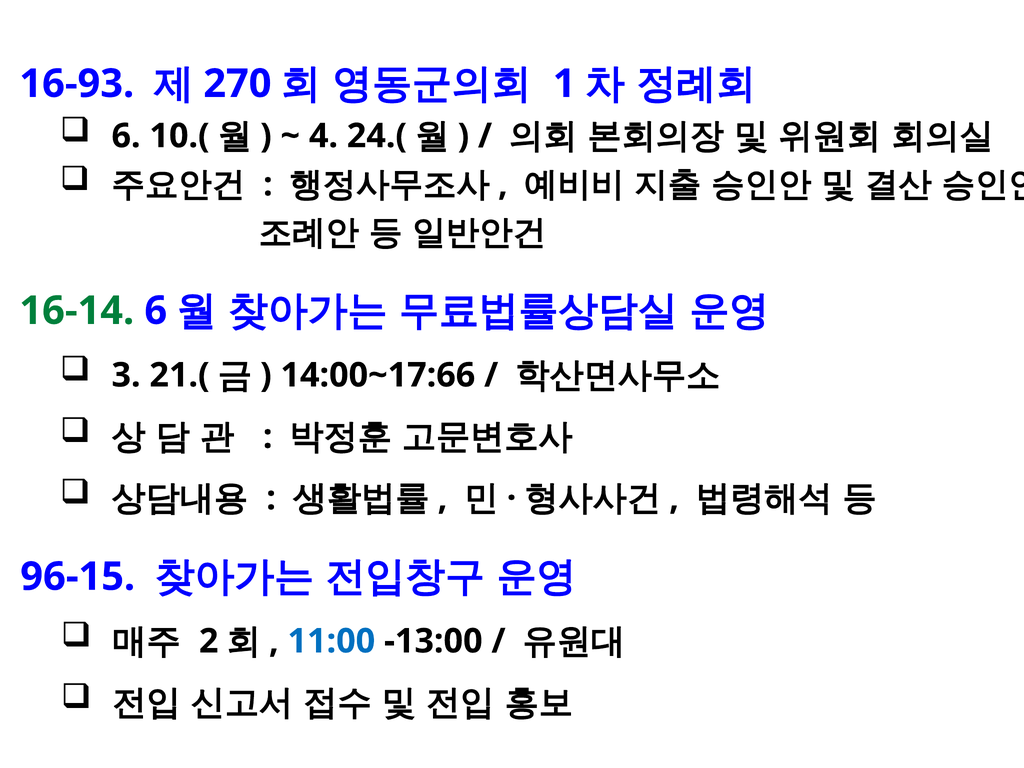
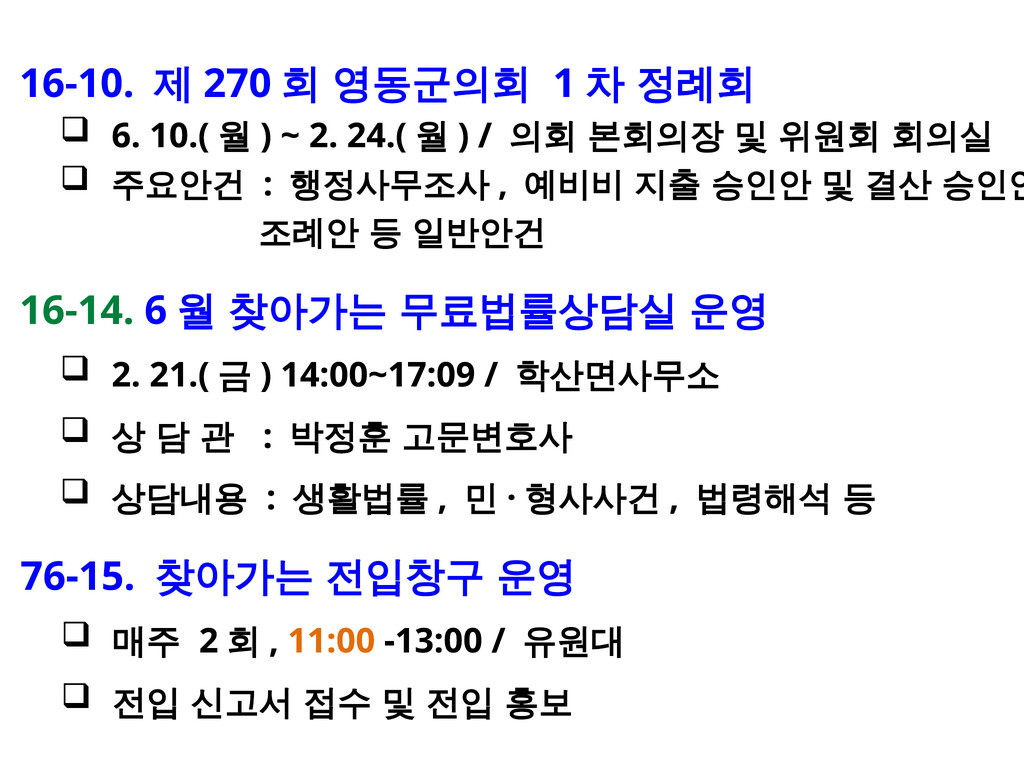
16-93: 16-93 -> 16-10
4 at (323, 136): 4 -> 2
3 at (126, 375): 3 -> 2
14:00~17:66: 14:00~17:66 -> 14:00~17:09
96-15: 96-15 -> 76-15
11:00 colour: blue -> orange
